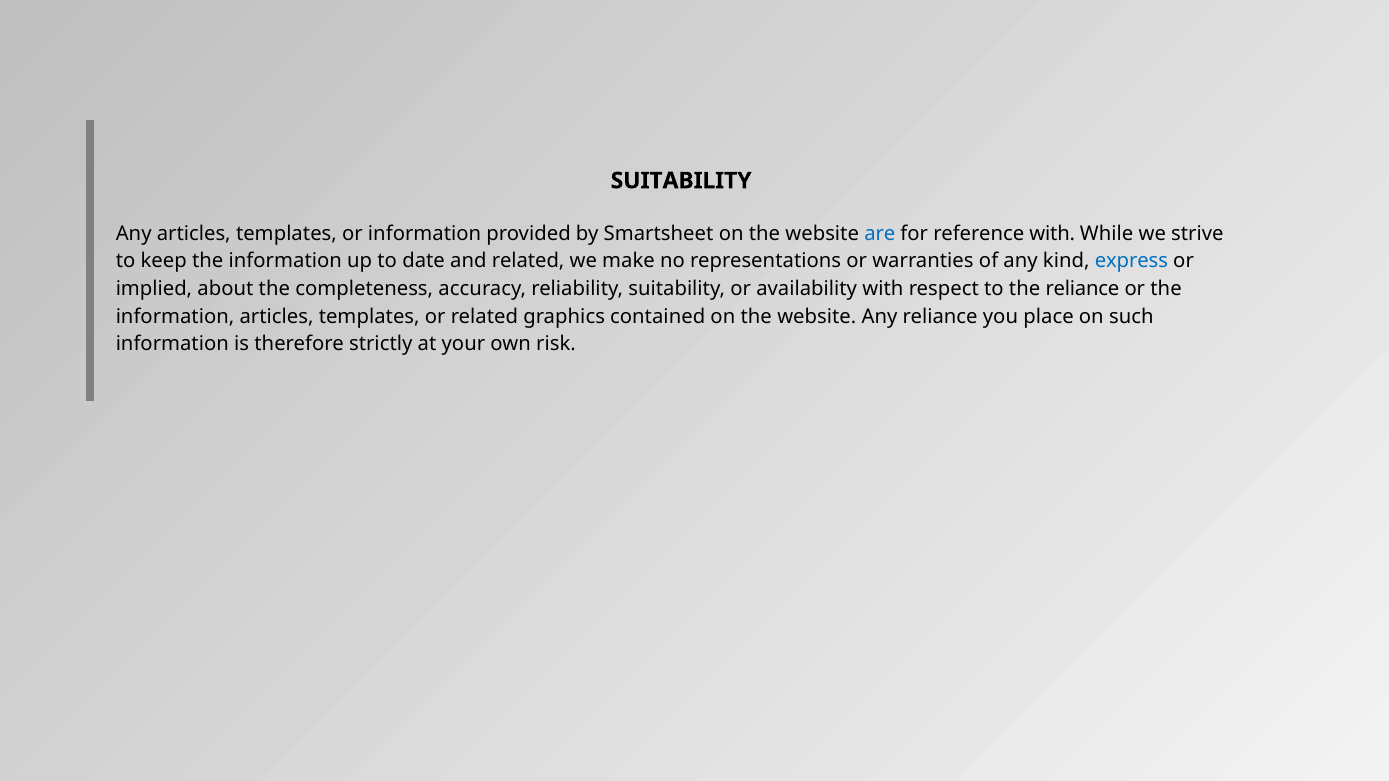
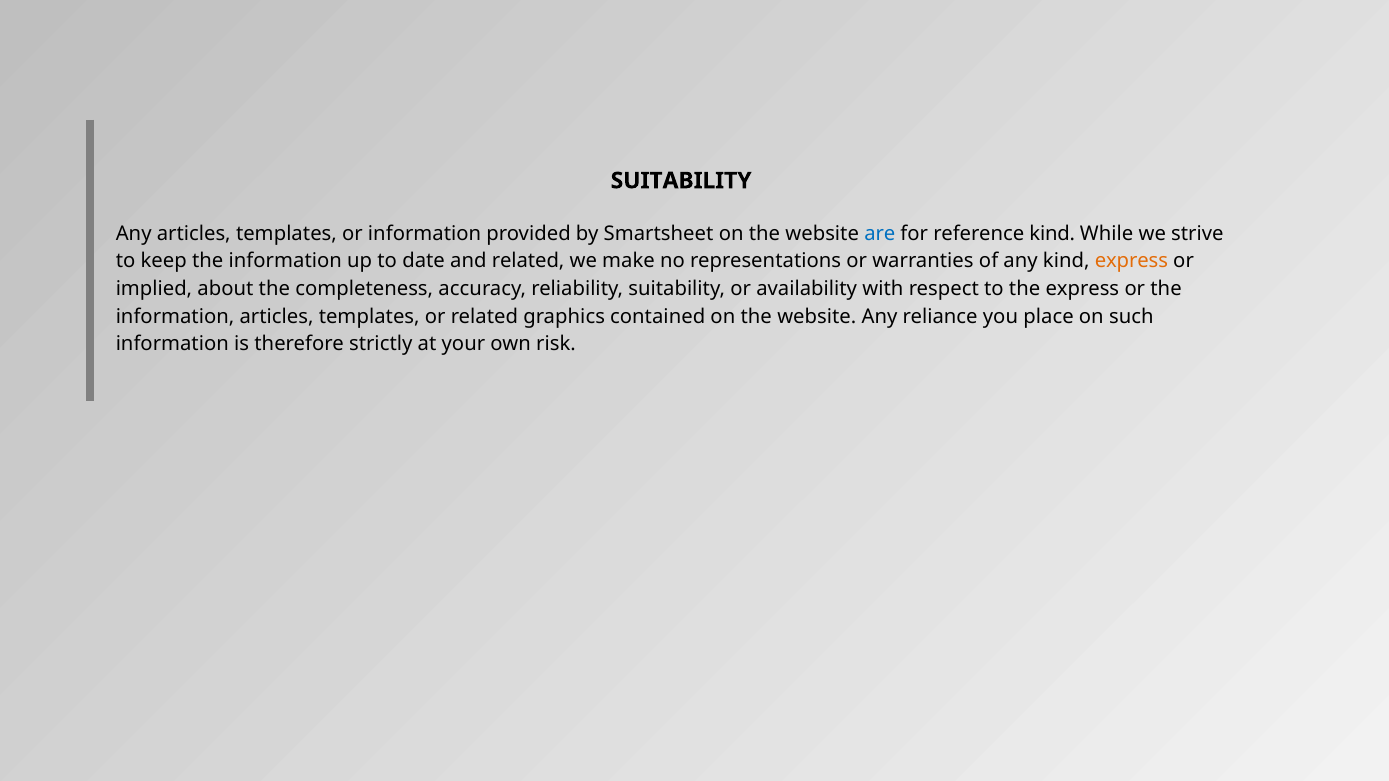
reference with: with -> kind
express at (1131, 261) colour: blue -> orange
the reliance: reliance -> express
